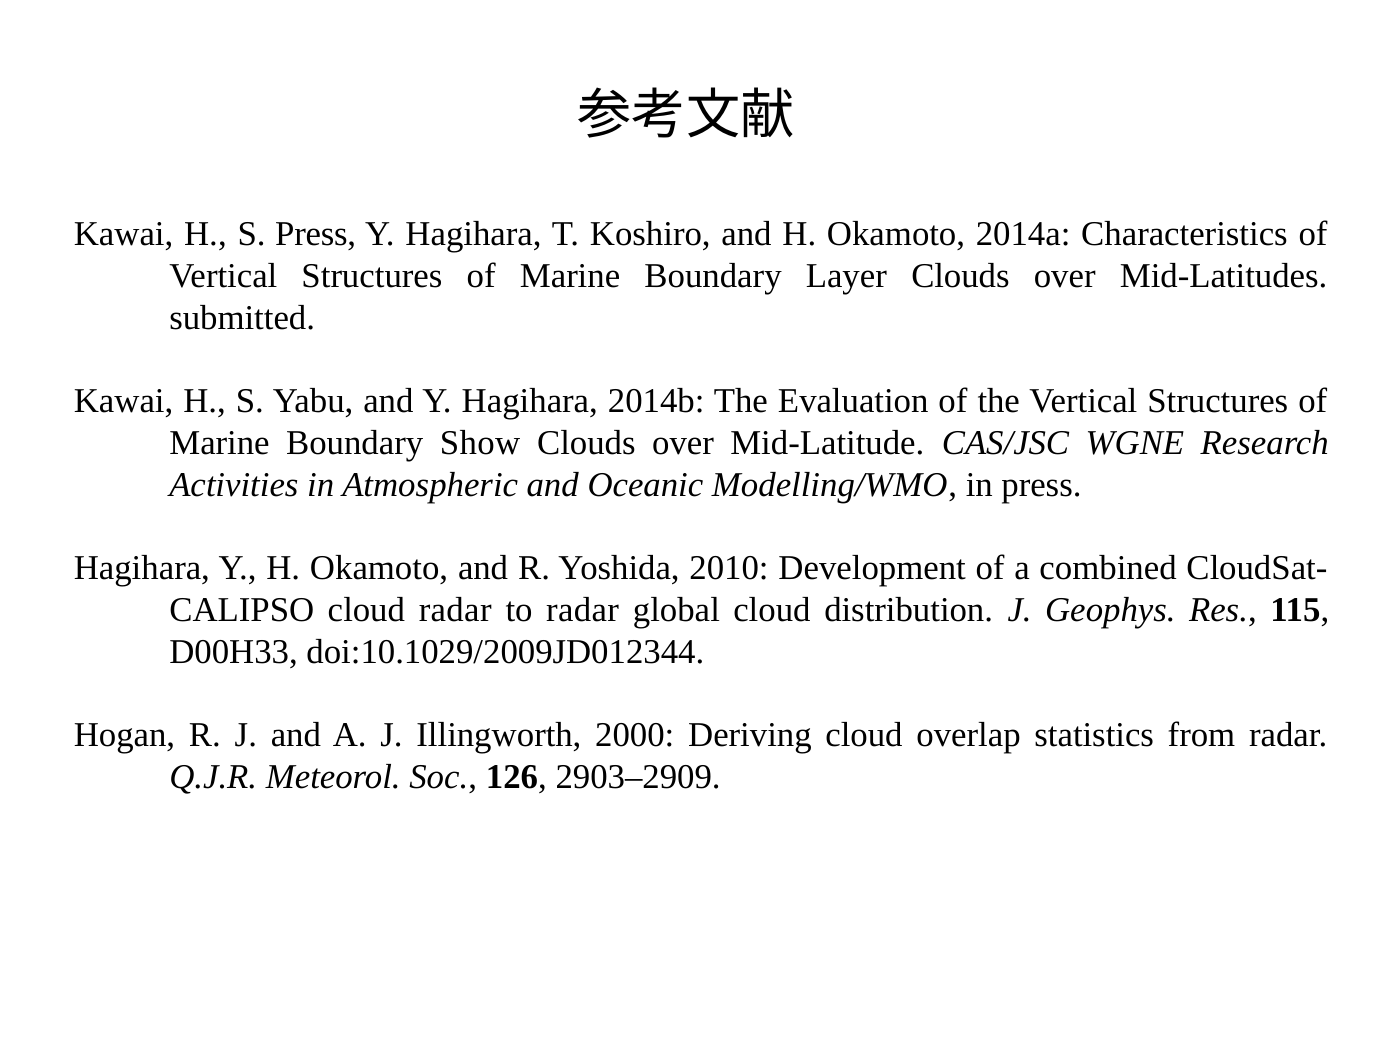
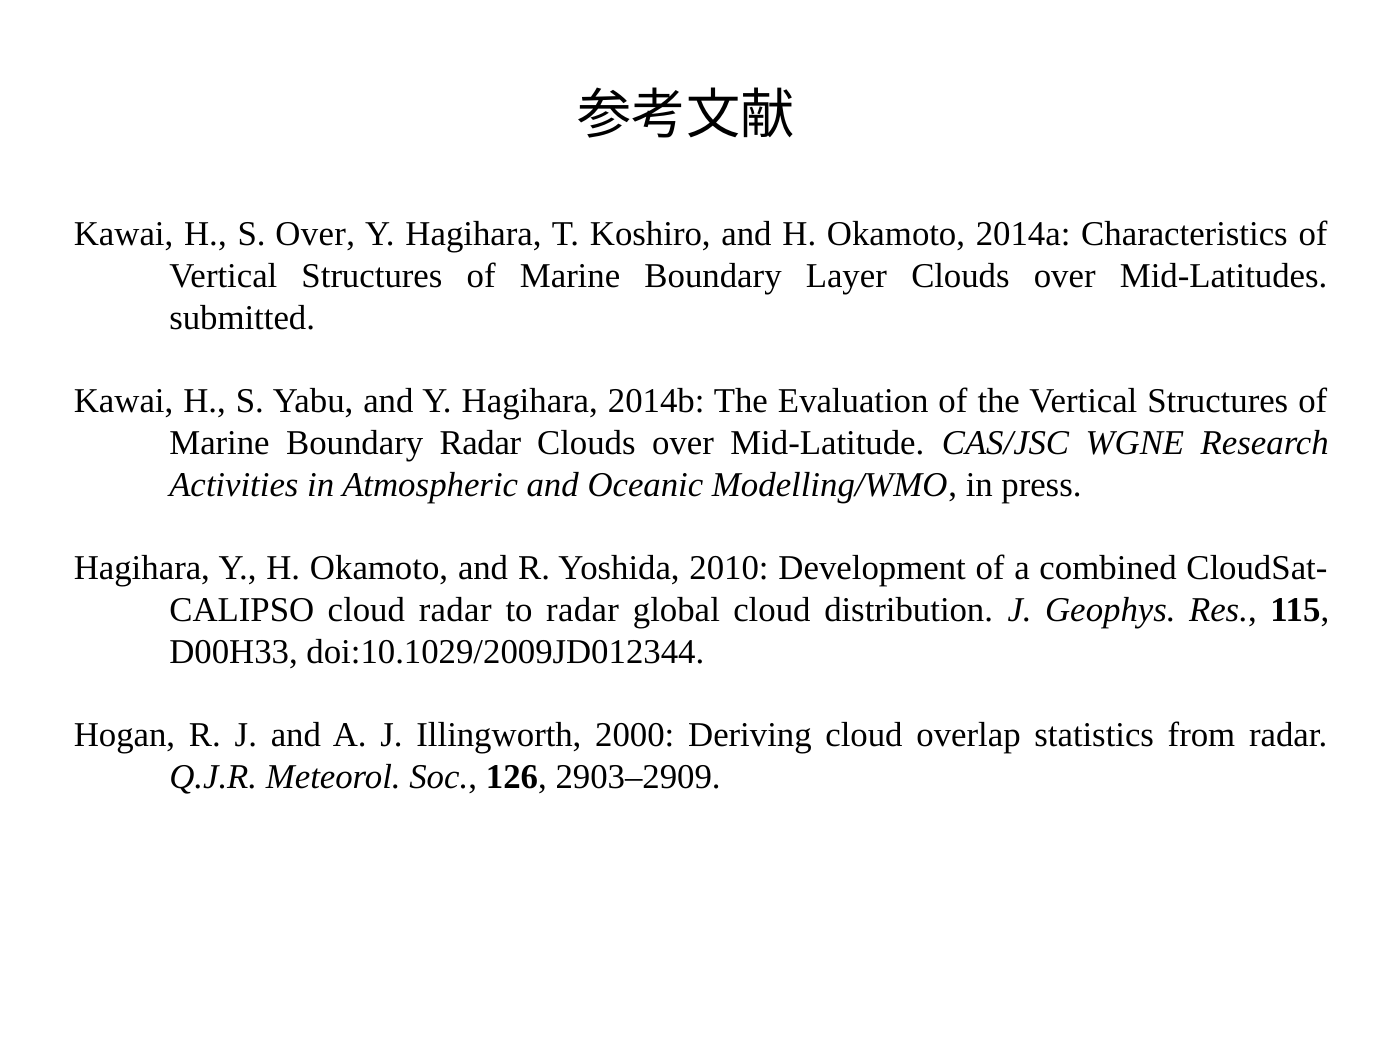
S Press: Press -> Over
Boundary Show: Show -> Radar
